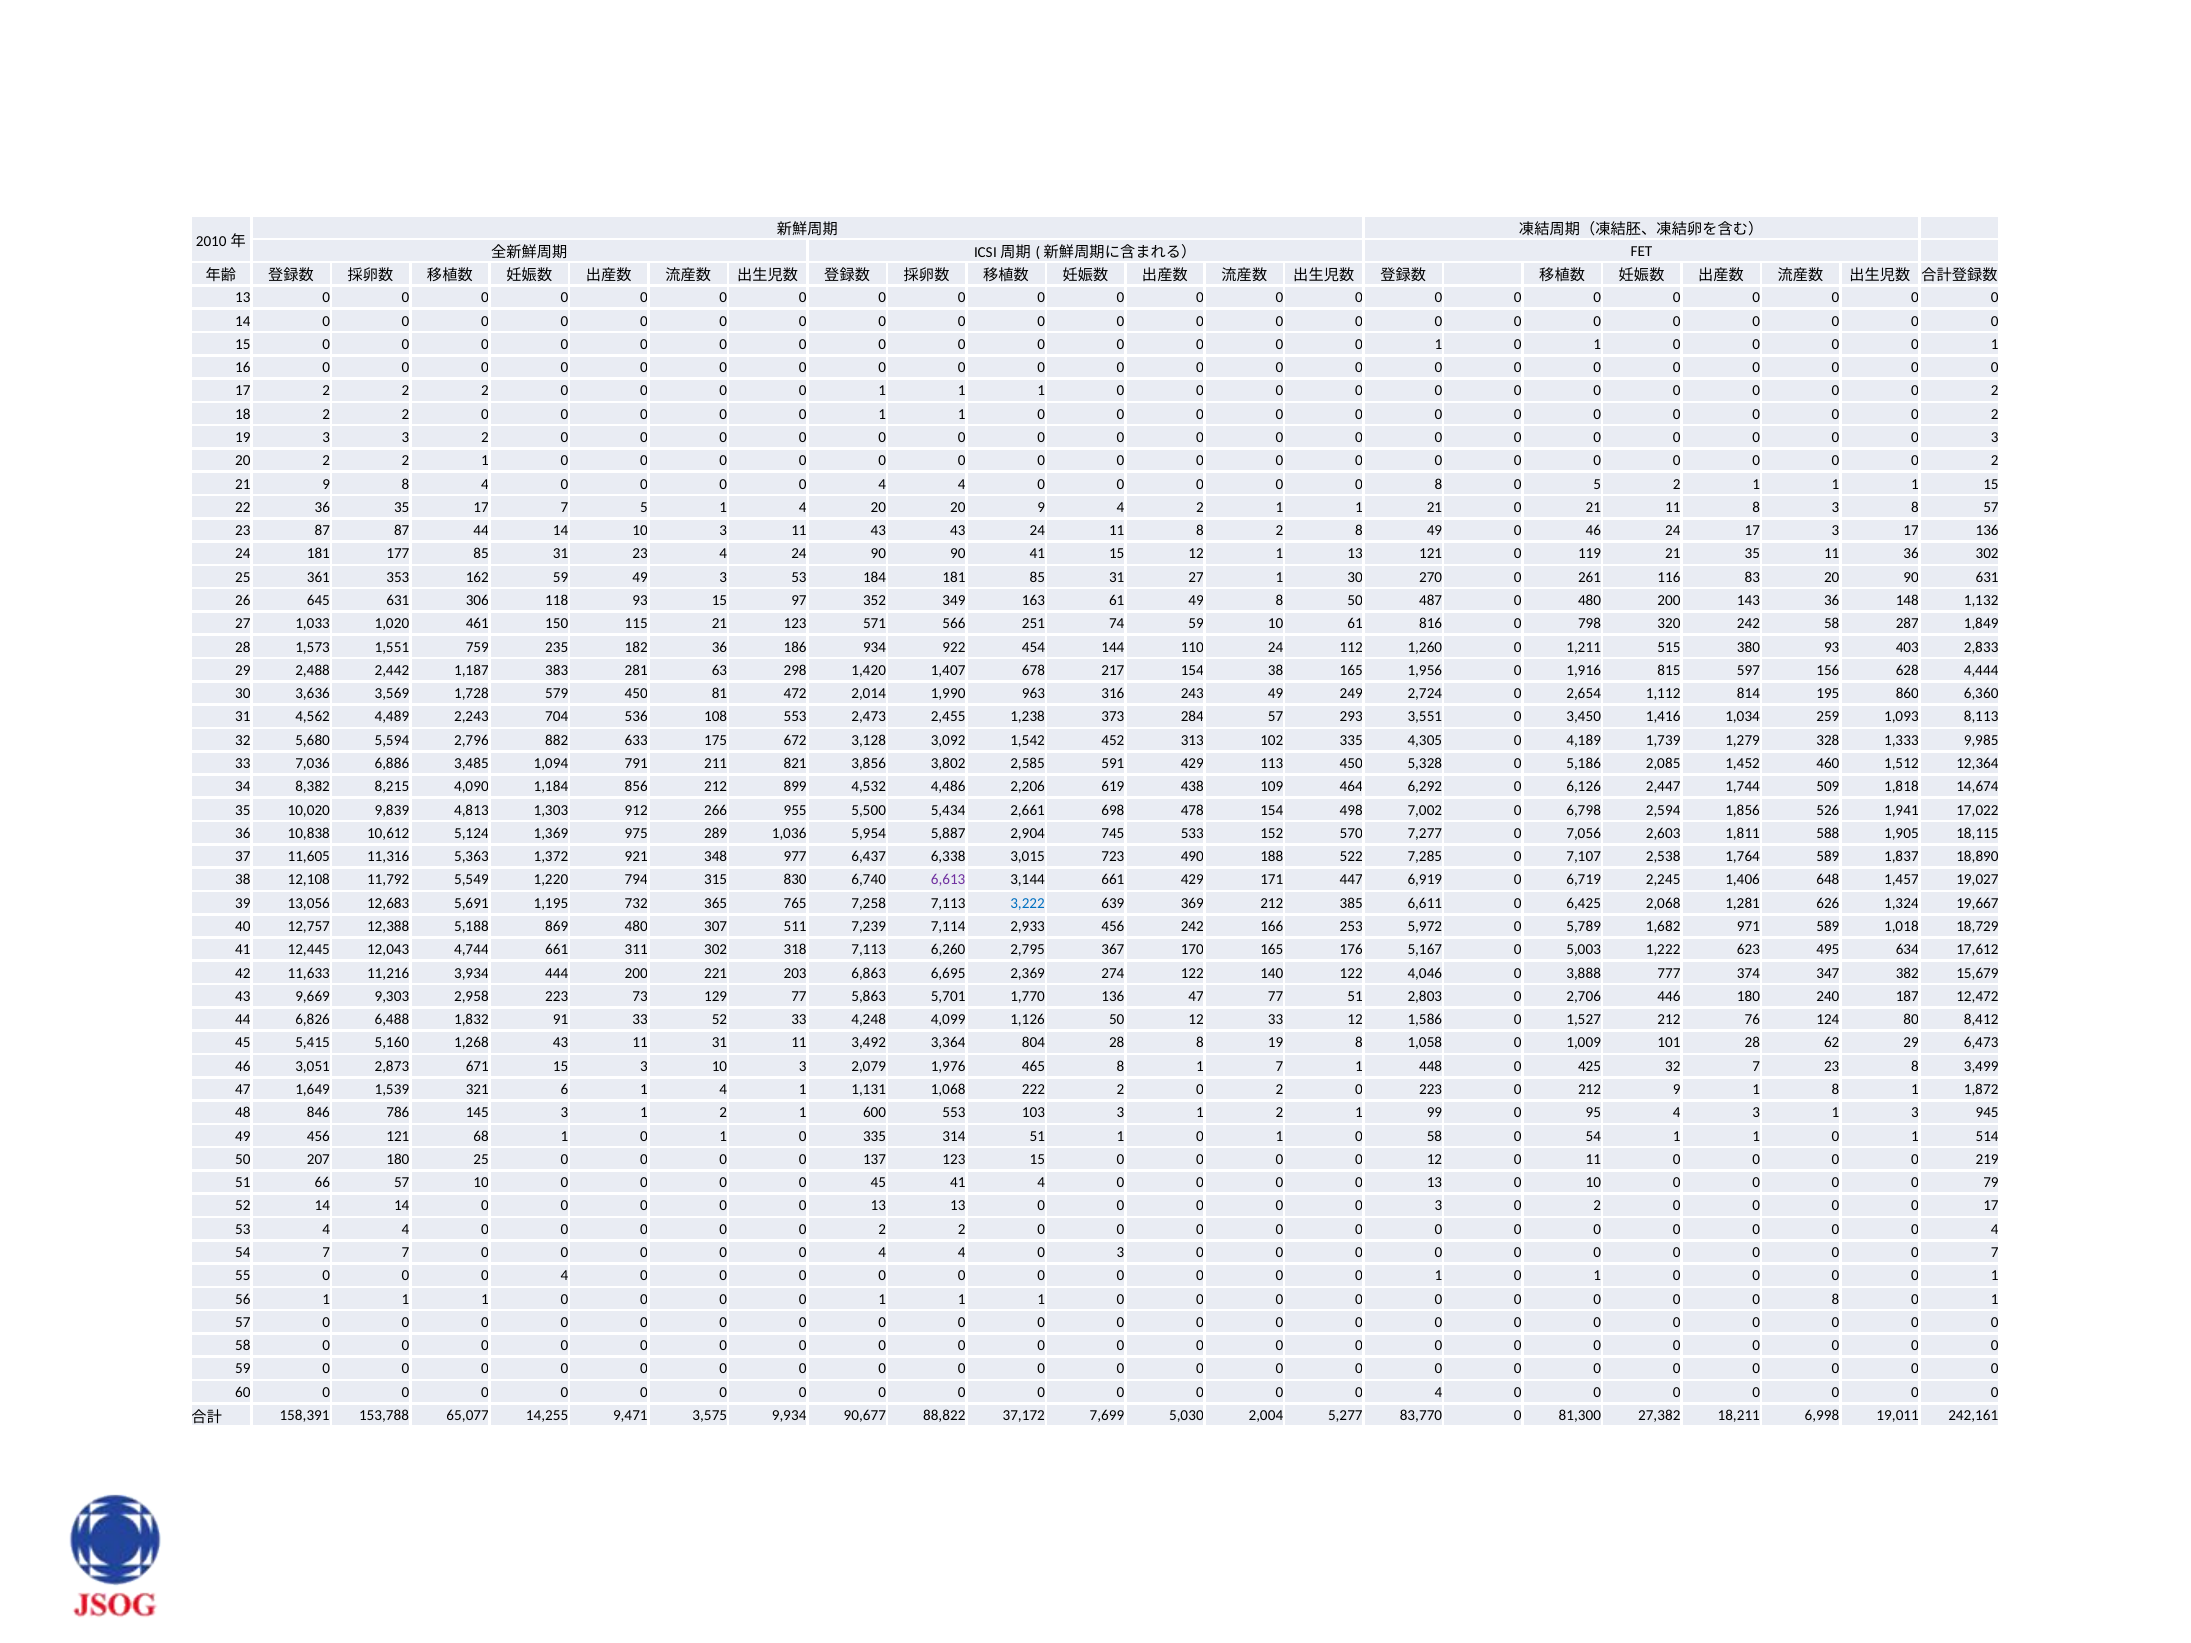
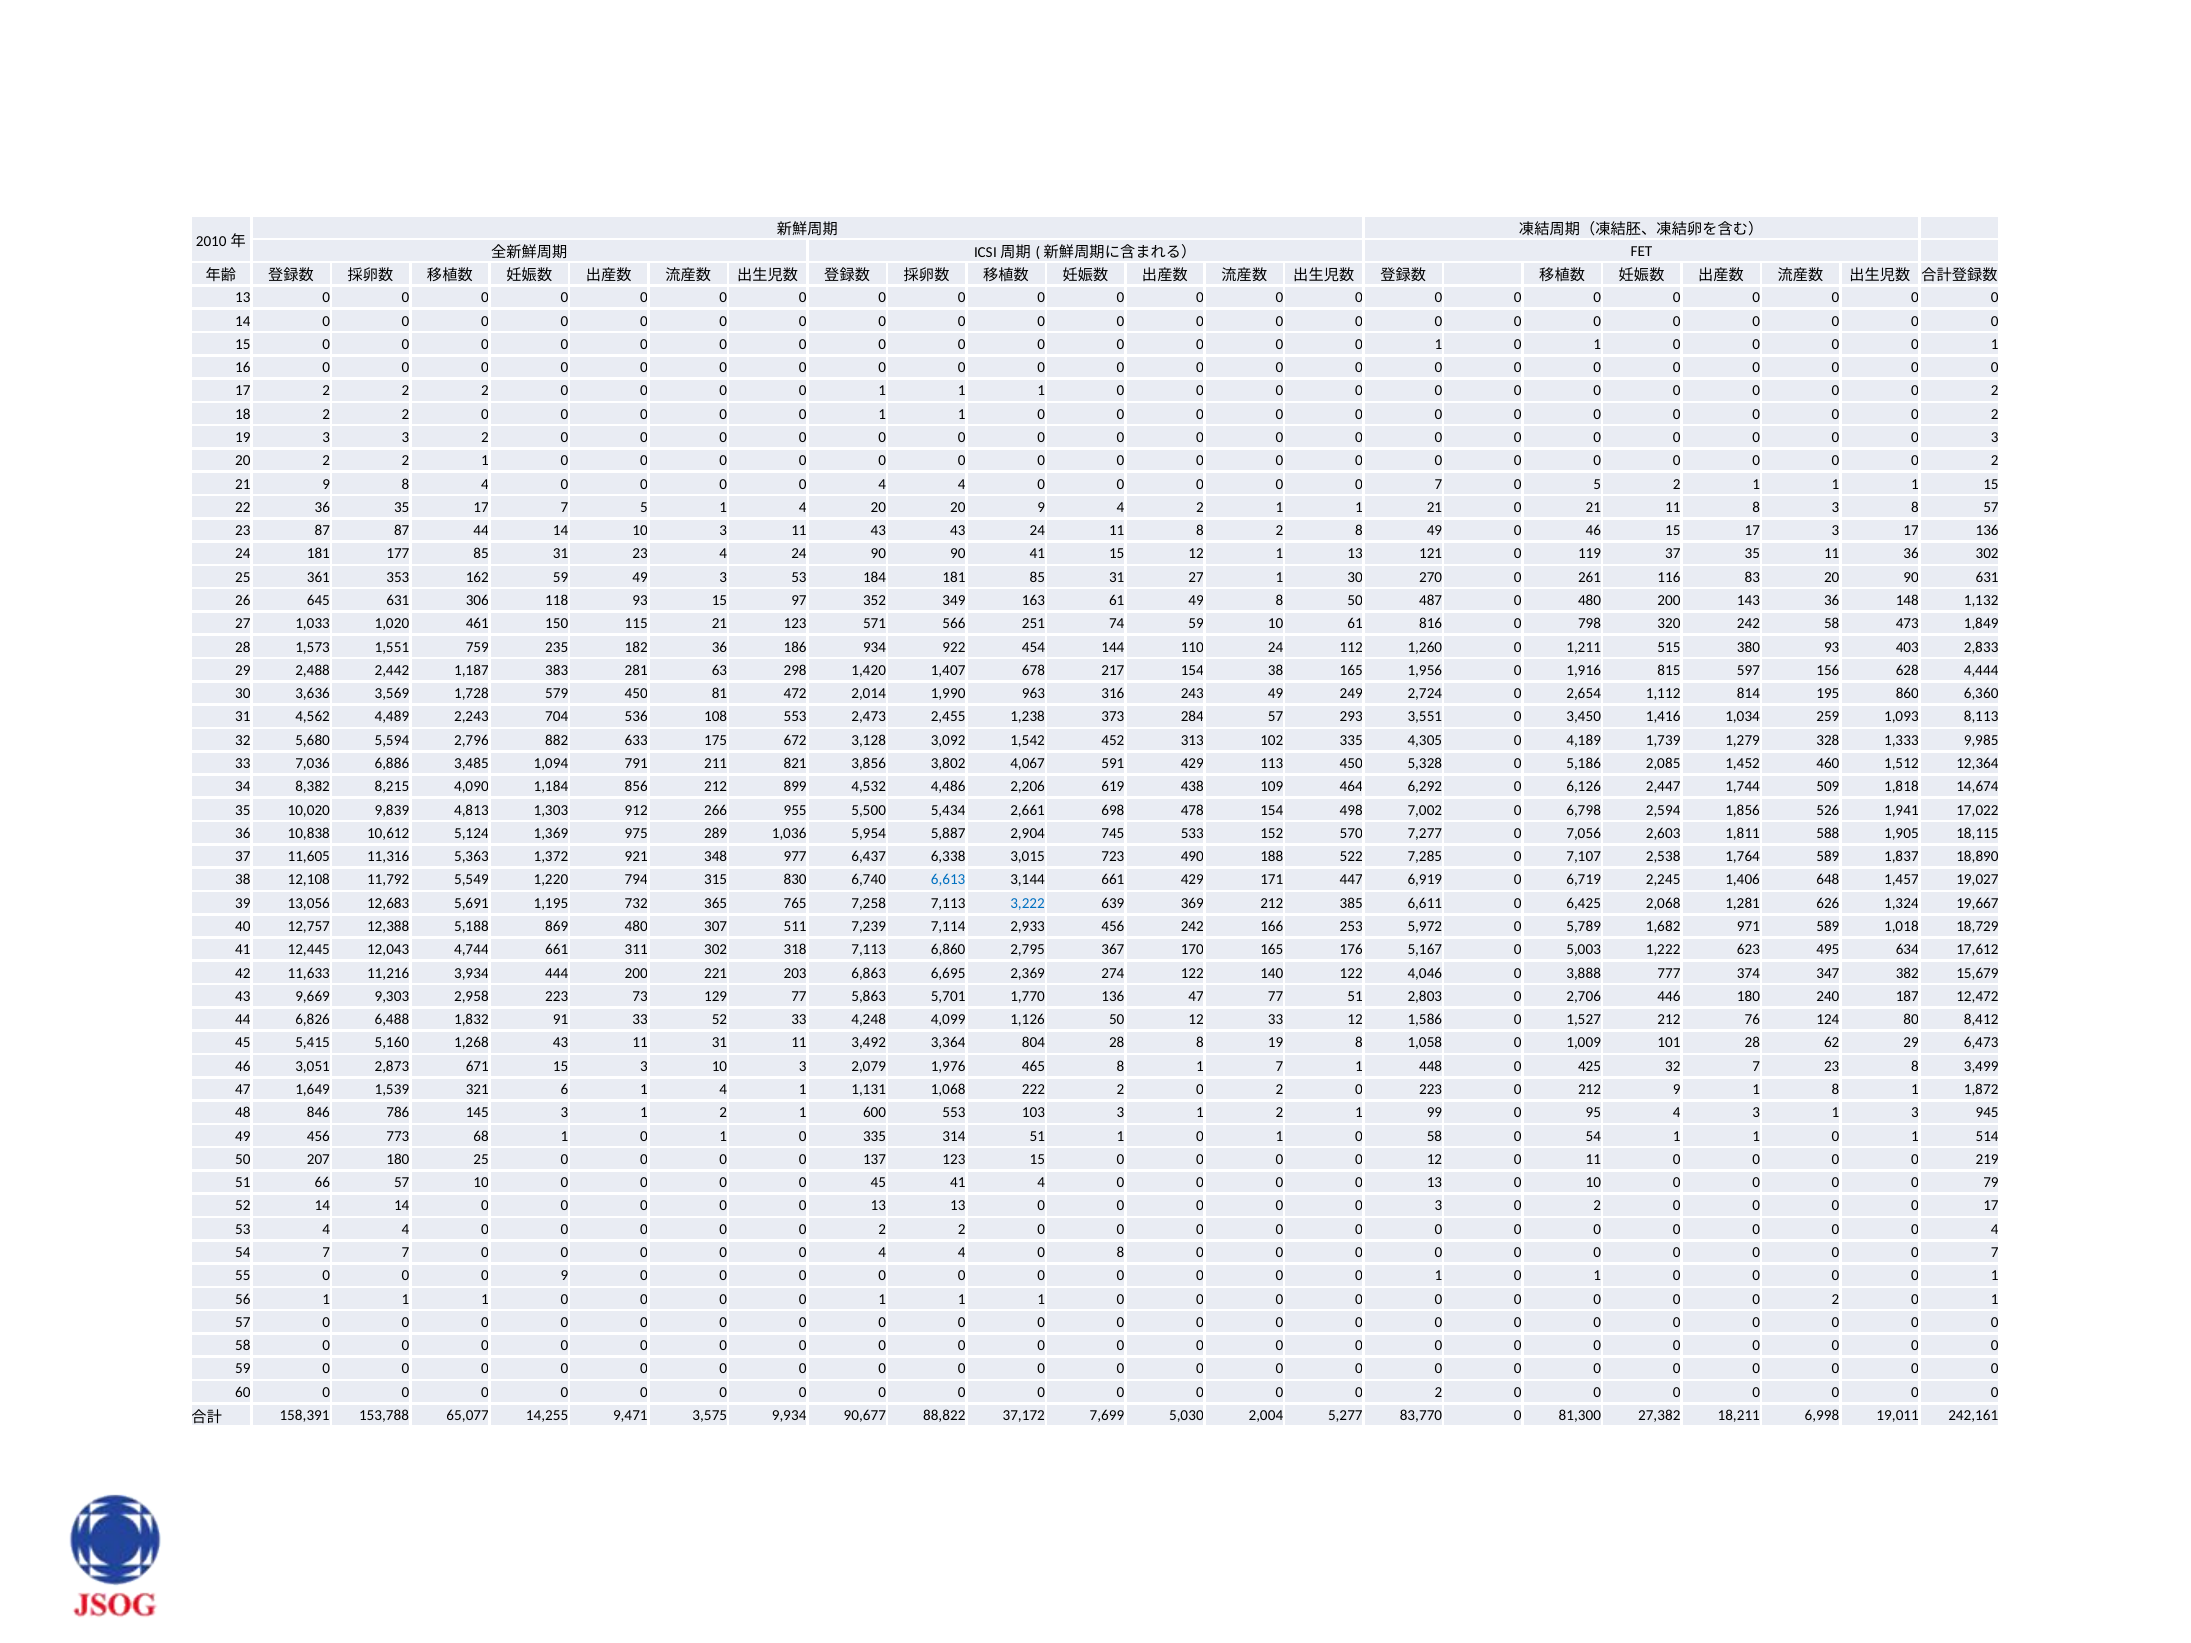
8 at (1438, 484): 8 -> 7
46 24: 24 -> 15
119 21: 21 -> 37
287: 287 -> 473
2,585: 2,585 -> 4,067
6,613 colour: purple -> blue
6,260: 6,260 -> 6,860
456 121: 121 -> 773
4 0 3: 3 -> 8
4 at (564, 1276): 4 -> 9
8 at (1836, 1299): 8 -> 2
4 at (1438, 1392): 4 -> 2
